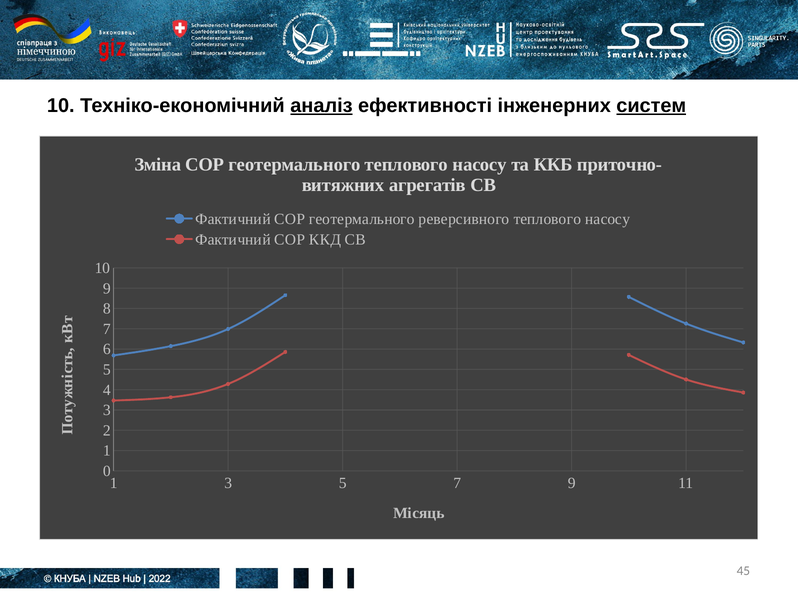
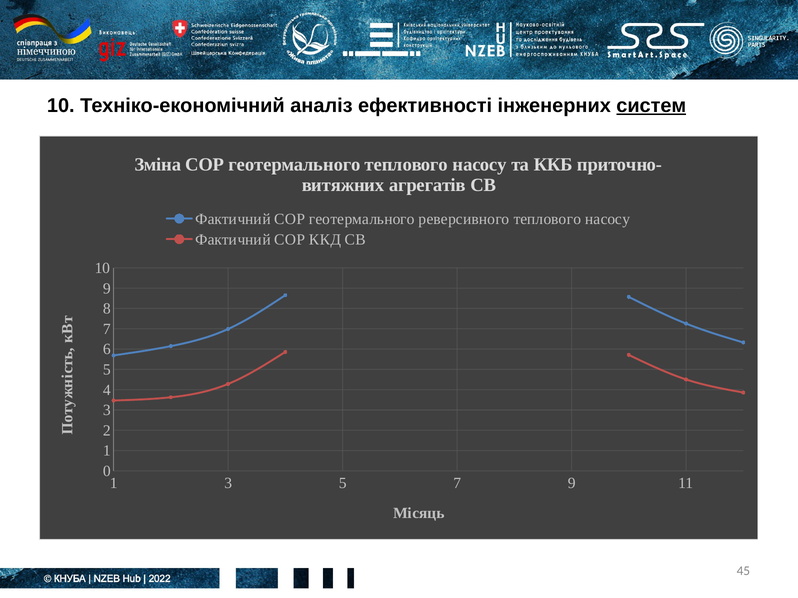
аналіз underline: present -> none
